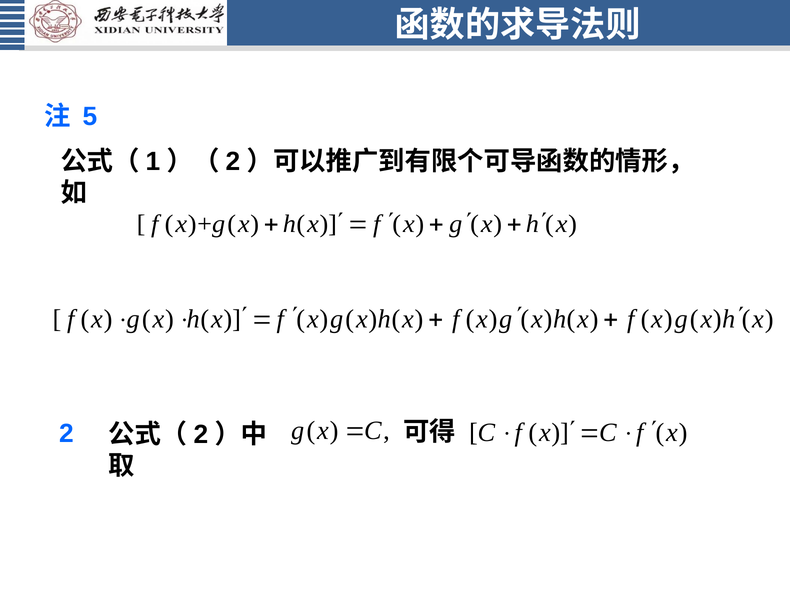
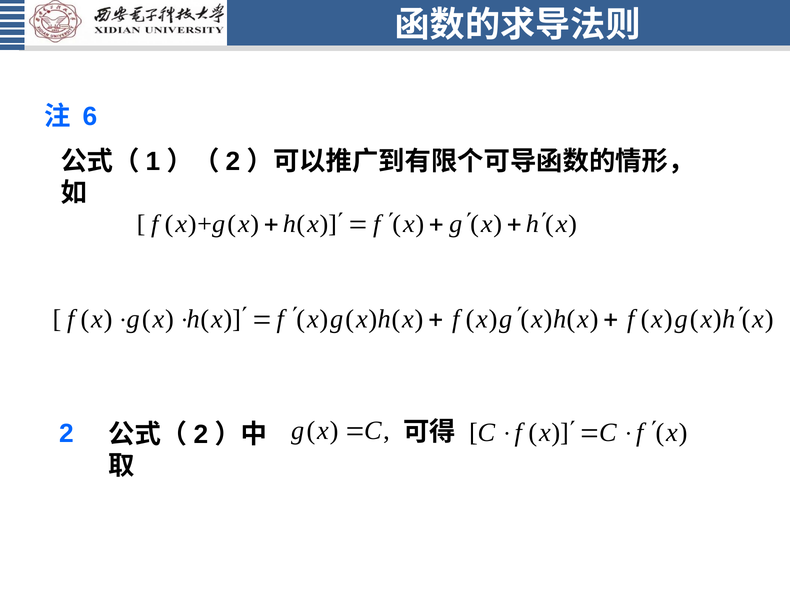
5: 5 -> 6
